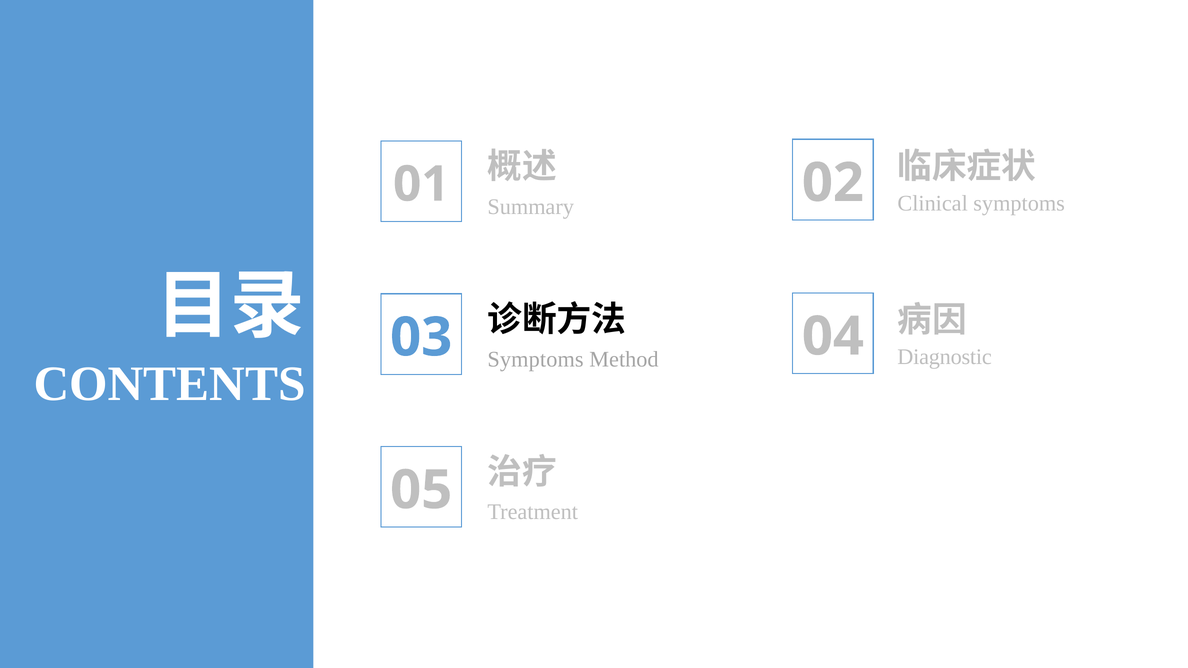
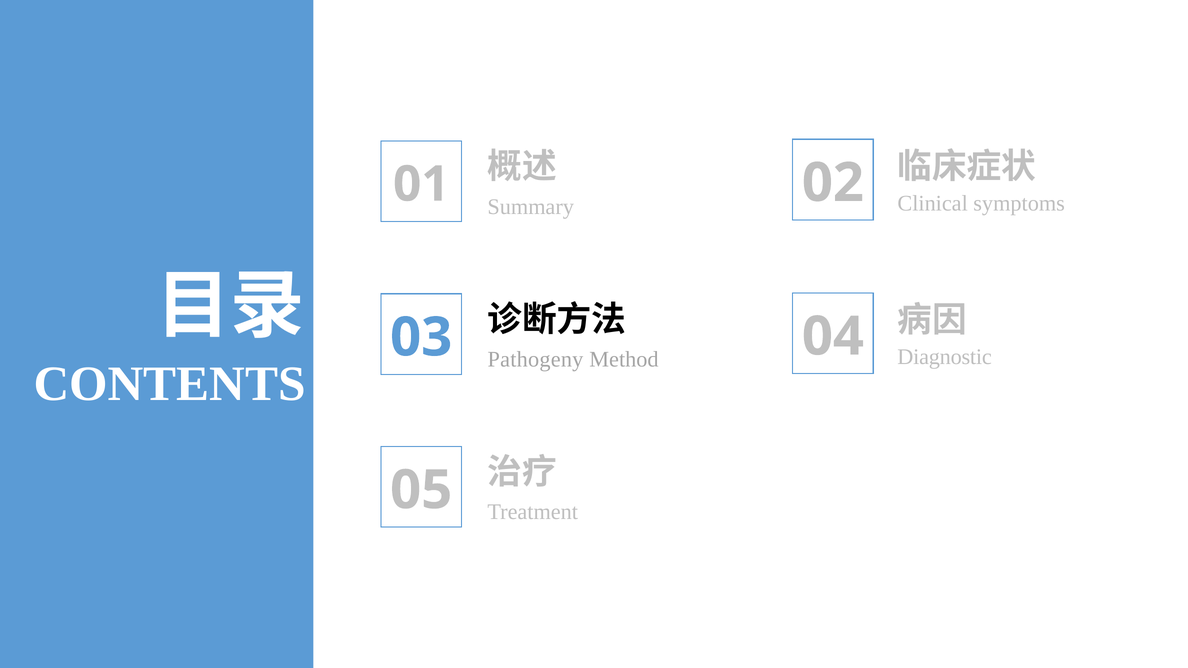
Symptoms at (536, 360): Symptoms -> Pathogeny
